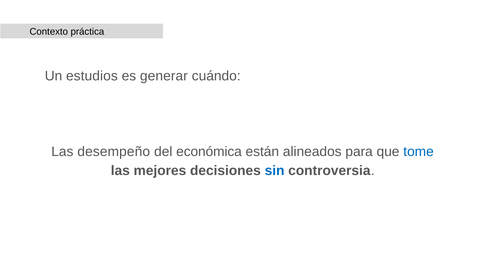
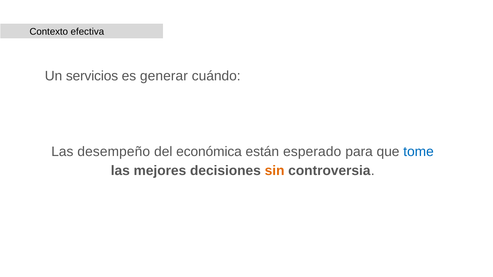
práctica: práctica -> efectiva
estudios: estudios -> servicios
alineados: alineados -> esperado
sin colour: blue -> orange
